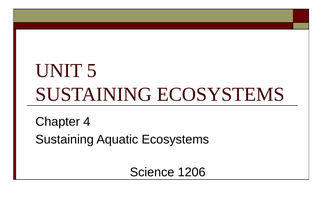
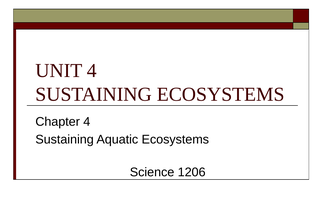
UNIT 5: 5 -> 4
